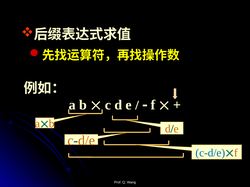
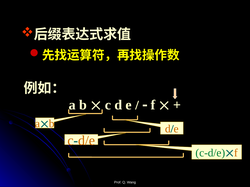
c-d/e at (210, 153) colour: blue -> green
